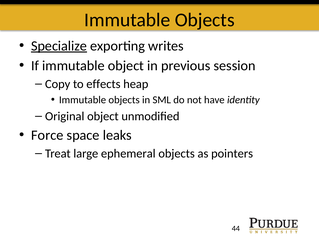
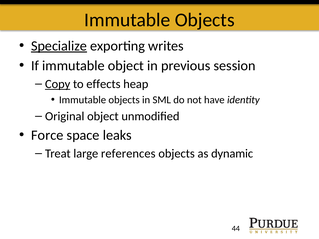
Copy underline: none -> present
ephemeral: ephemeral -> references
pointers: pointers -> dynamic
